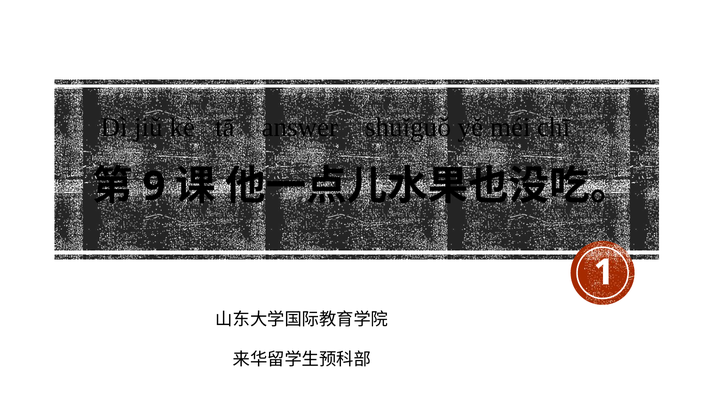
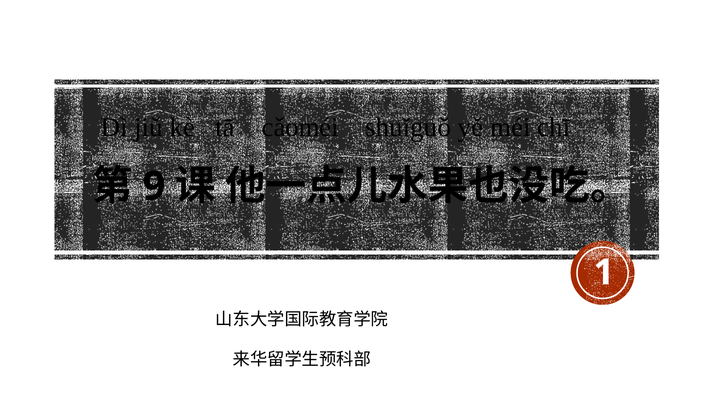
answer: answer -> cǎoméi
